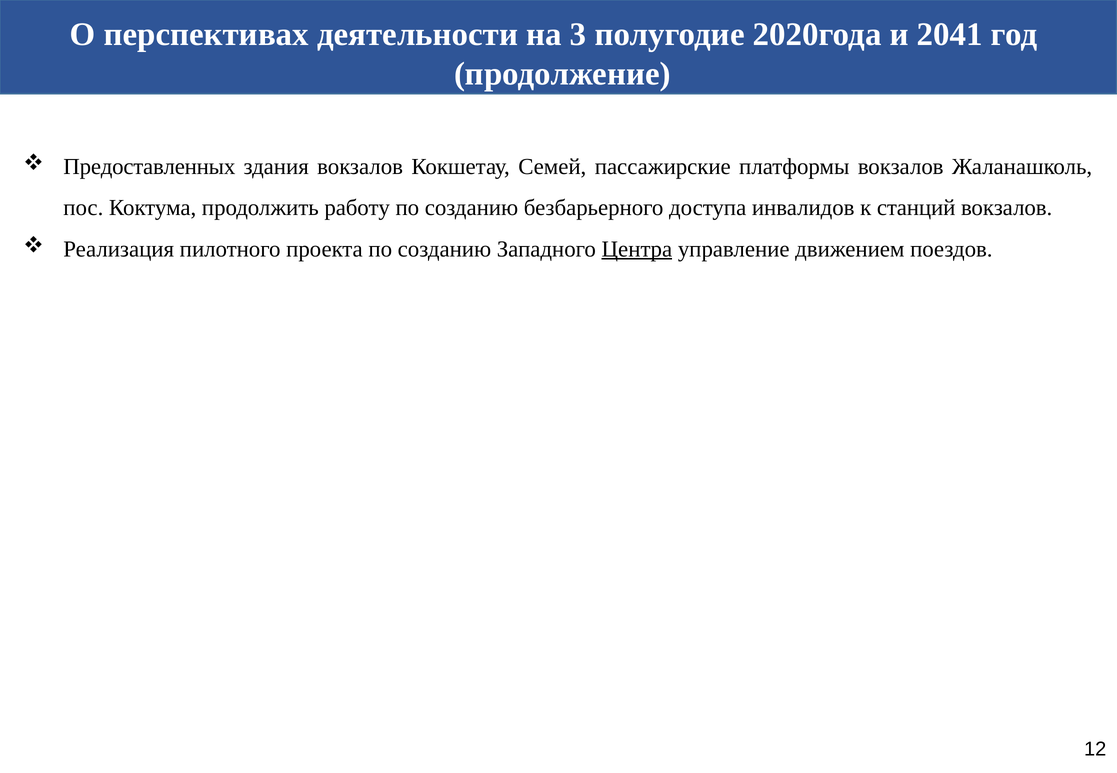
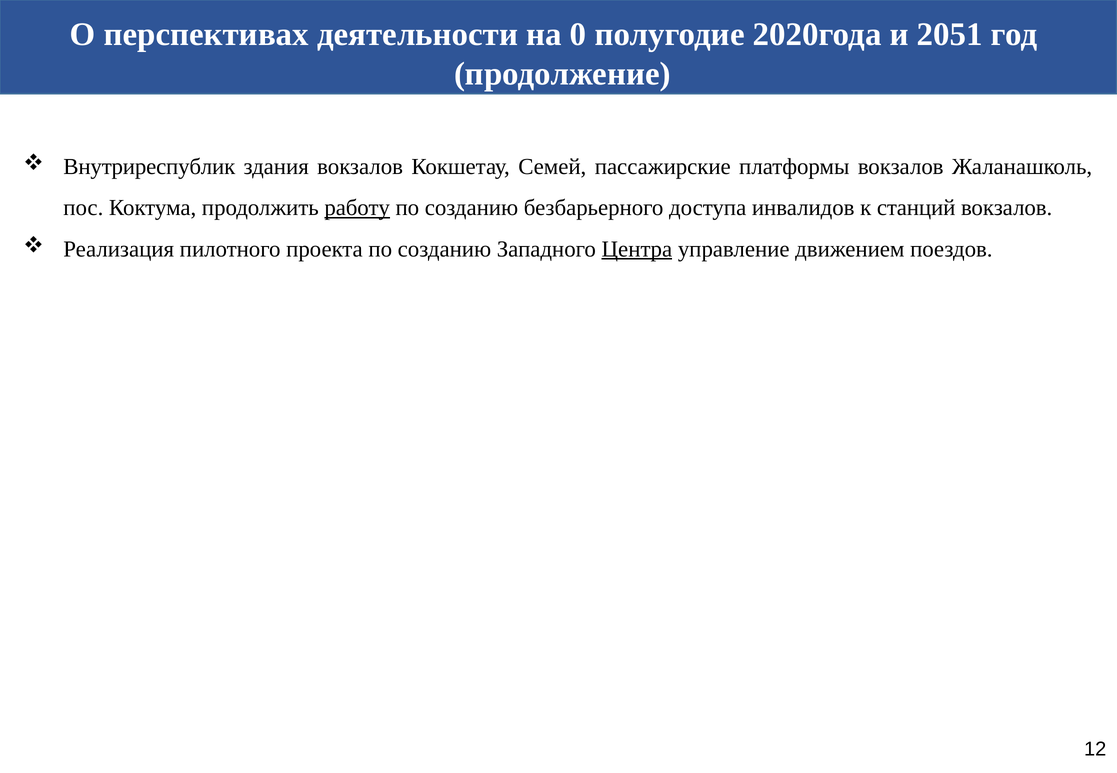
3: 3 -> 0
2041: 2041 -> 2051
Предоставленных: Предоставленных -> Внутриреспублик
работу underline: none -> present
